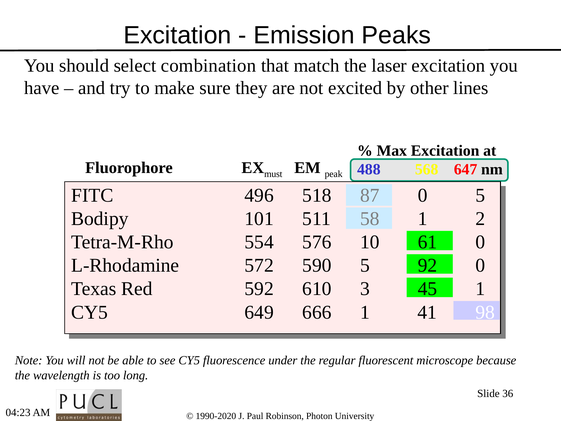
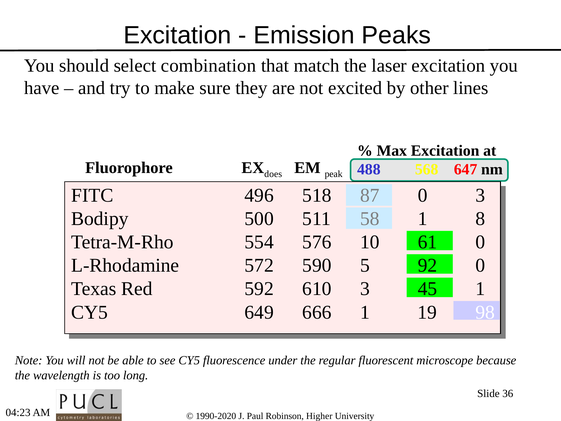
must: must -> does
0 5: 5 -> 3
101: 101 -> 500
2: 2 -> 8
41: 41 -> 19
Photon: Photon -> Higher
